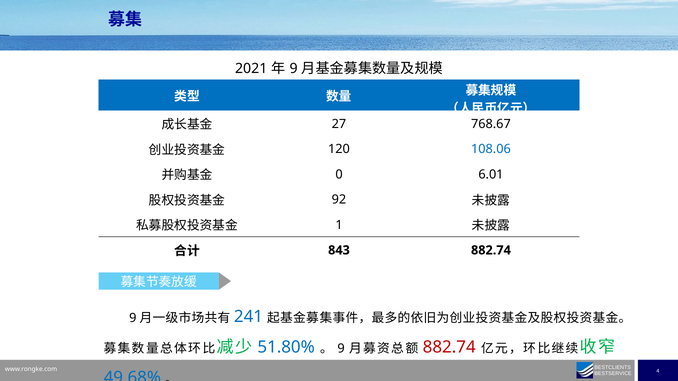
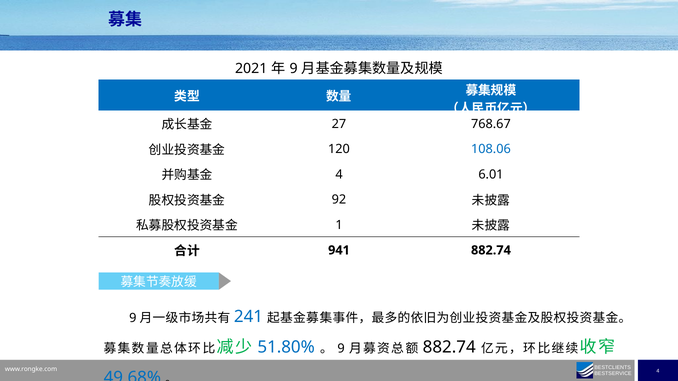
0 at (339, 175): 0 -> 4
843: 843 -> 941
882.74 at (449, 348) colour: red -> black
